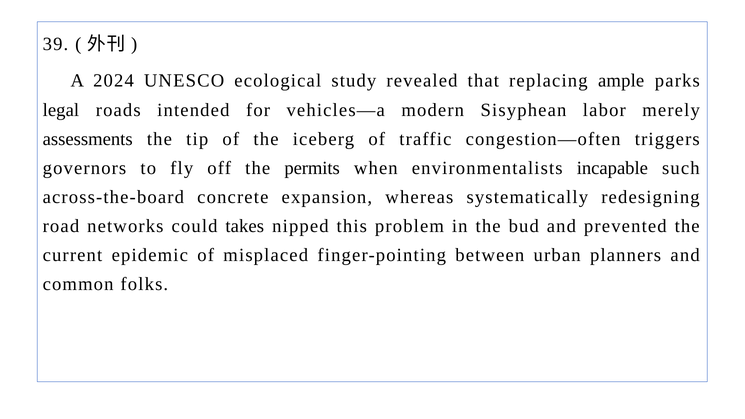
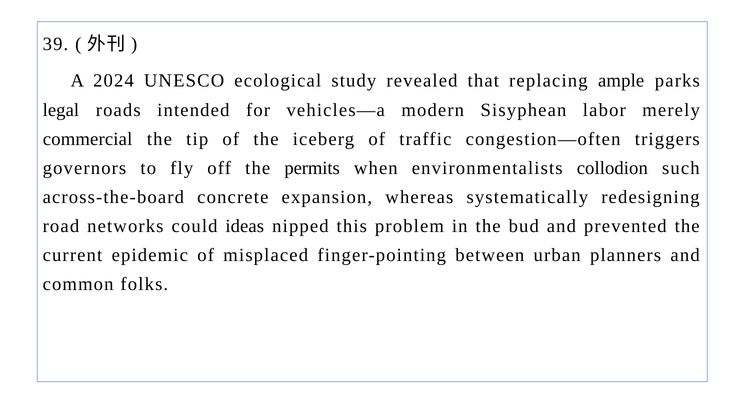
assessments: assessments -> commercial
incapable: incapable -> collodion
takes: takes -> ideas
